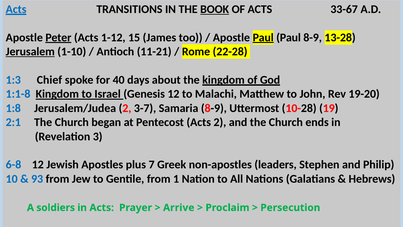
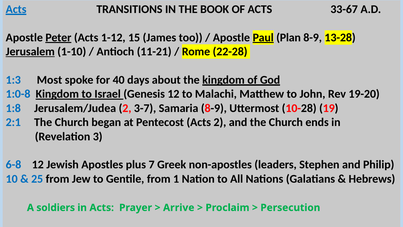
BOOK underline: present -> none
Paul Paul: Paul -> Plan
Chief: Chief -> Most
1:1-8: 1:1-8 -> 1:0-8
93: 93 -> 25
